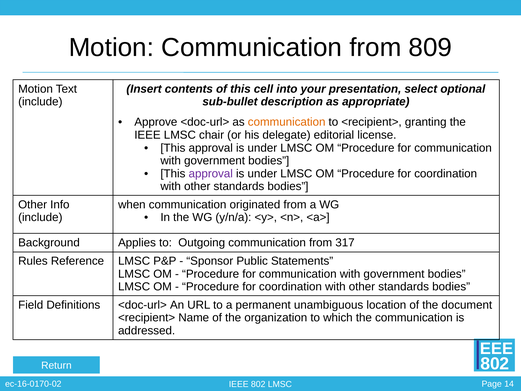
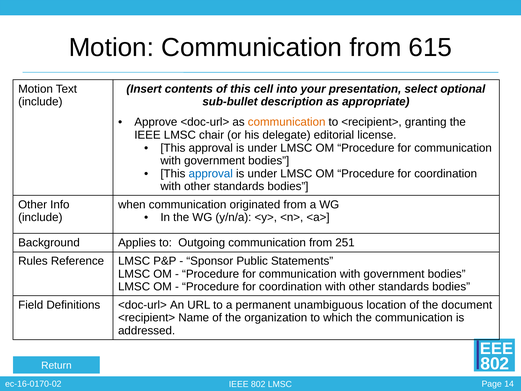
809: 809 -> 615
approval at (211, 174) colour: purple -> blue
317: 317 -> 251
